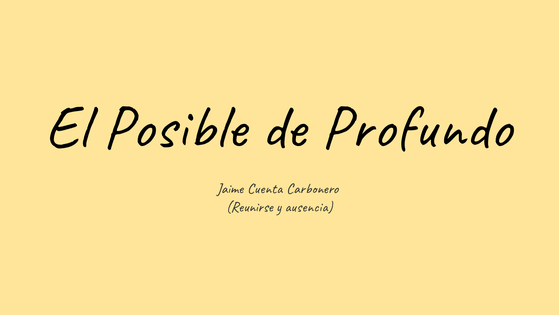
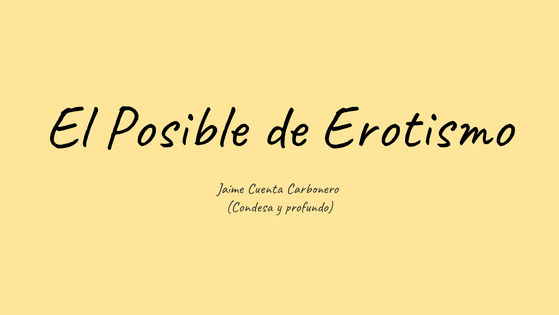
Profundo: Profundo -> Erotismo
Reunirse: Reunirse -> Condesa
ausencia: ausencia -> profundo
